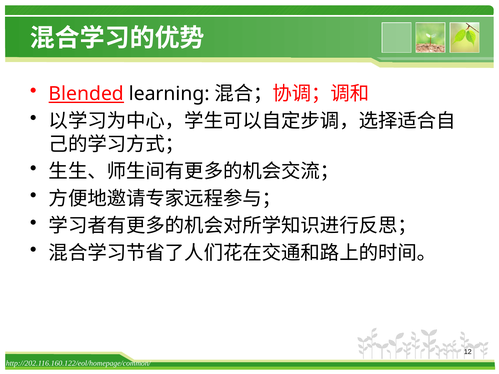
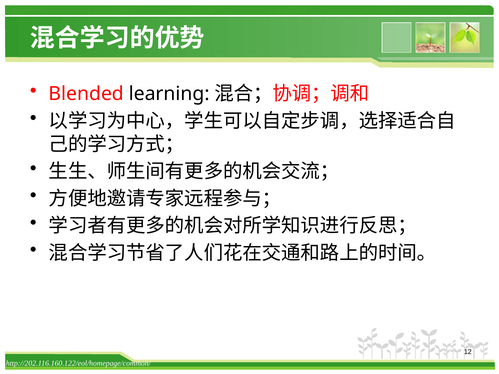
Blended underline: present -> none
